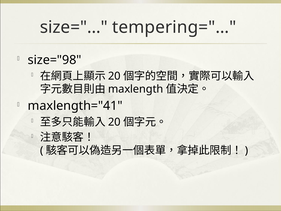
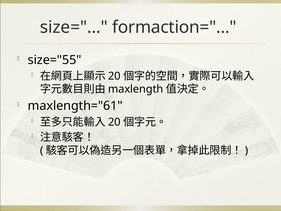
tempering="…: tempering="… -> formaction="…
size="98: size="98 -> size="55
maxlength="41: maxlength="41 -> maxlength="61
